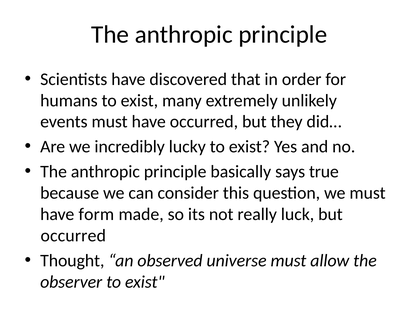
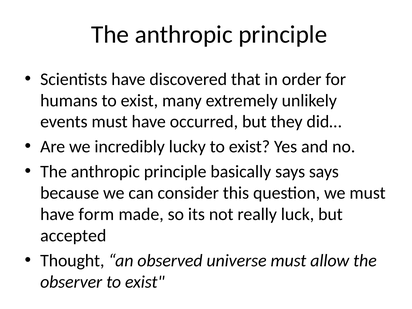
says true: true -> says
occurred at (73, 236): occurred -> accepted
